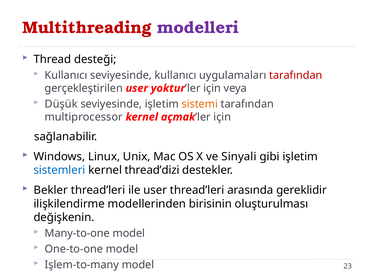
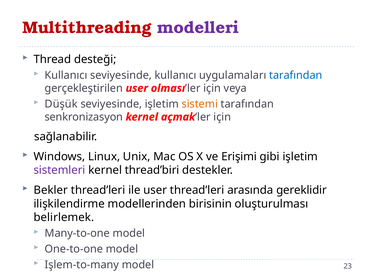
tarafından at (296, 75) colour: red -> blue
yoktur: yoktur -> olması
multiprocessor: multiprocessor -> senkronizasyon
Sinyali: Sinyali -> Erişimi
sistemleri colour: blue -> purple
thread’dizi: thread’dizi -> thread’biri
değişkenin: değişkenin -> belirlemek
